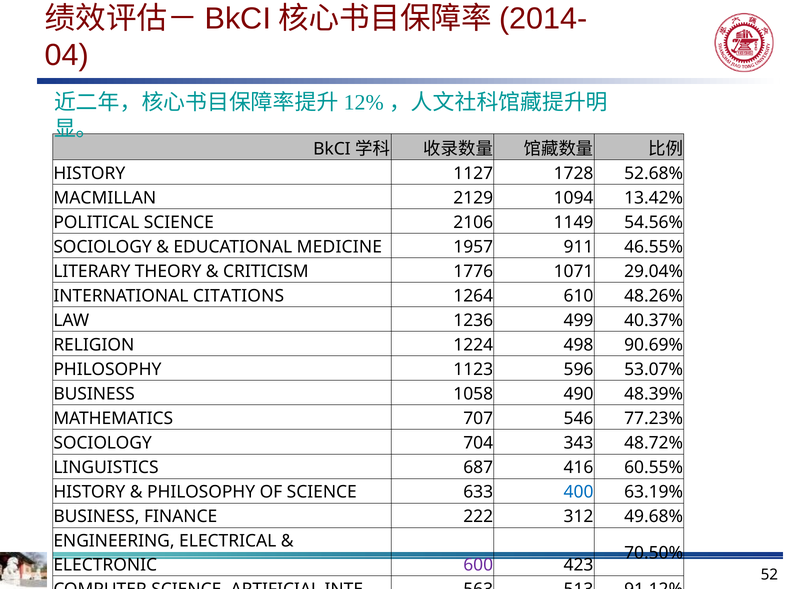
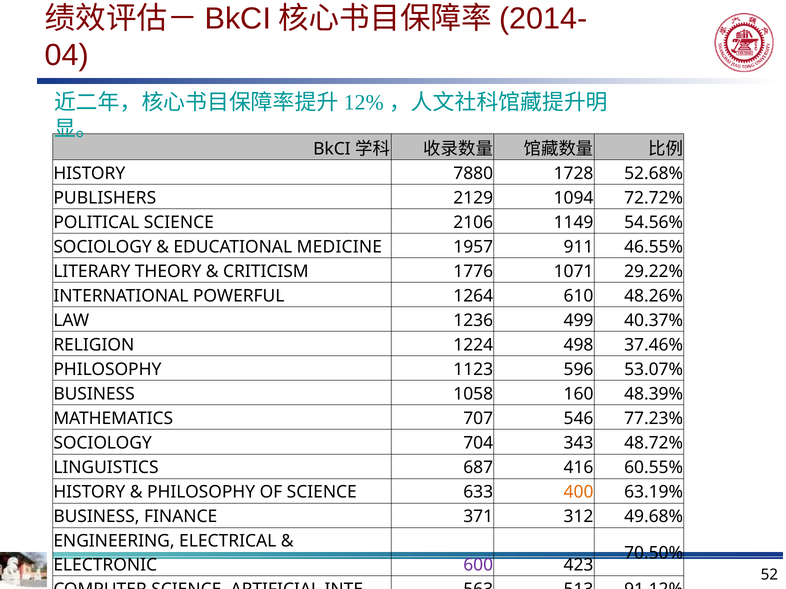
1127: 1127 -> 7880
MACMILLAN: MACMILLAN -> PUBLISHERS
13.42%: 13.42% -> 72.72%
29.04%: 29.04% -> 29.22%
CITATIONS: CITATIONS -> POWERFUL
90.69%: 90.69% -> 37.46%
490: 490 -> 160
400 colour: blue -> orange
222: 222 -> 371
